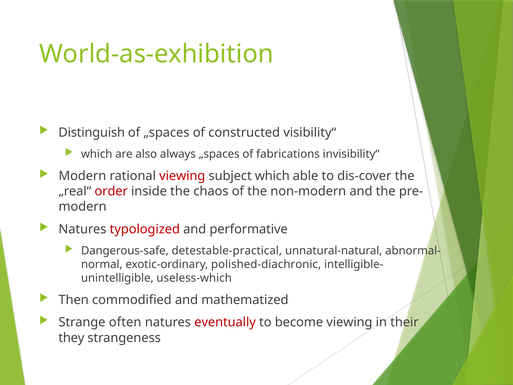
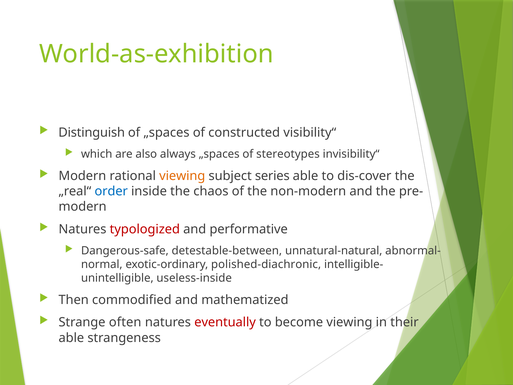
fabrications: fabrications -> stereotypes
viewing at (182, 176) colour: red -> orange
subject which: which -> series
order colour: red -> blue
detestable-practical: detestable-practical -> detestable-between
useless-which: useless-which -> useless-inside
they at (71, 338): they -> able
